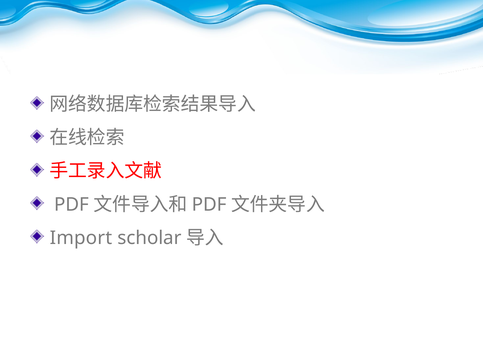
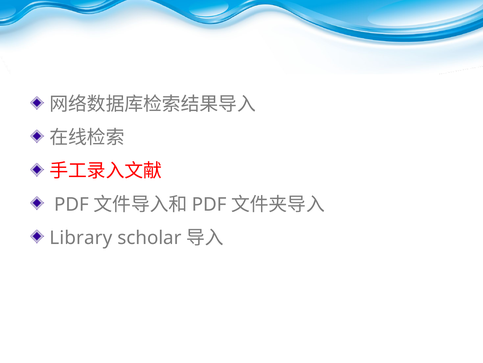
Import: Import -> Library
